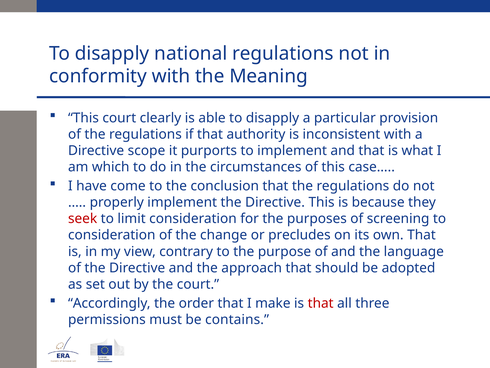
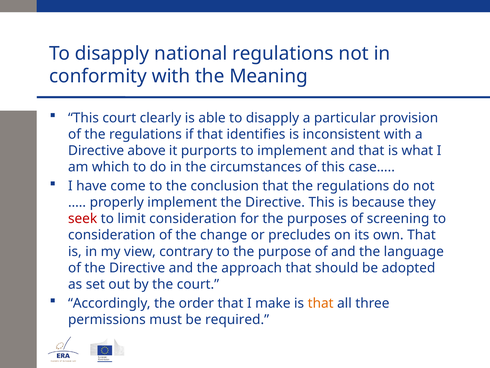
authority: authority -> identifies
scope: scope -> above
that at (321, 303) colour: red -> orange
contains: contains -> required
